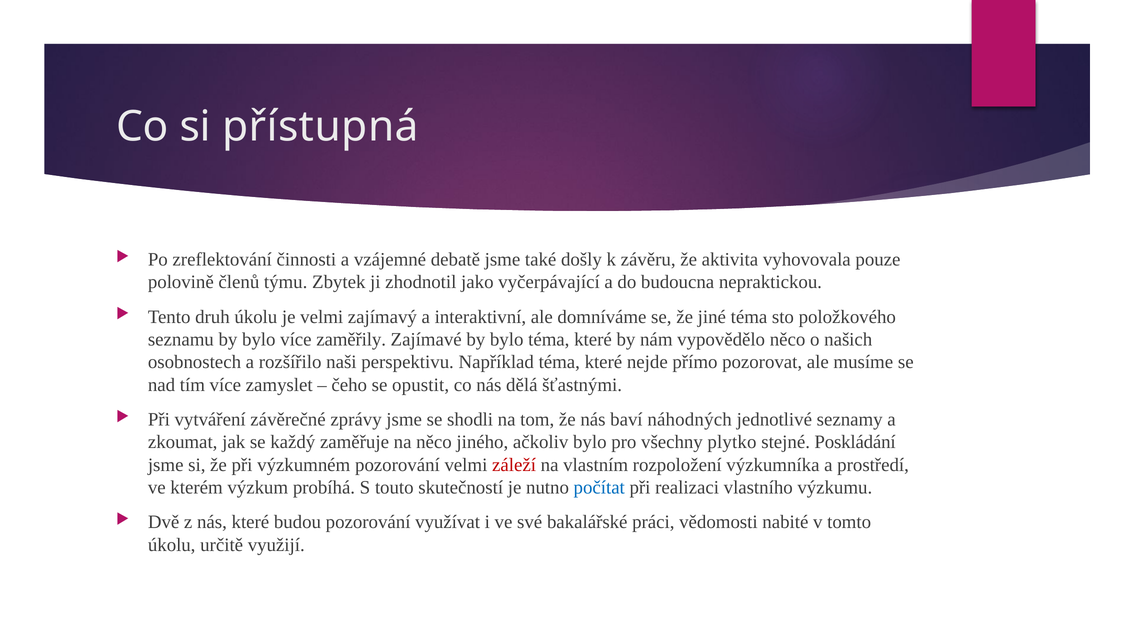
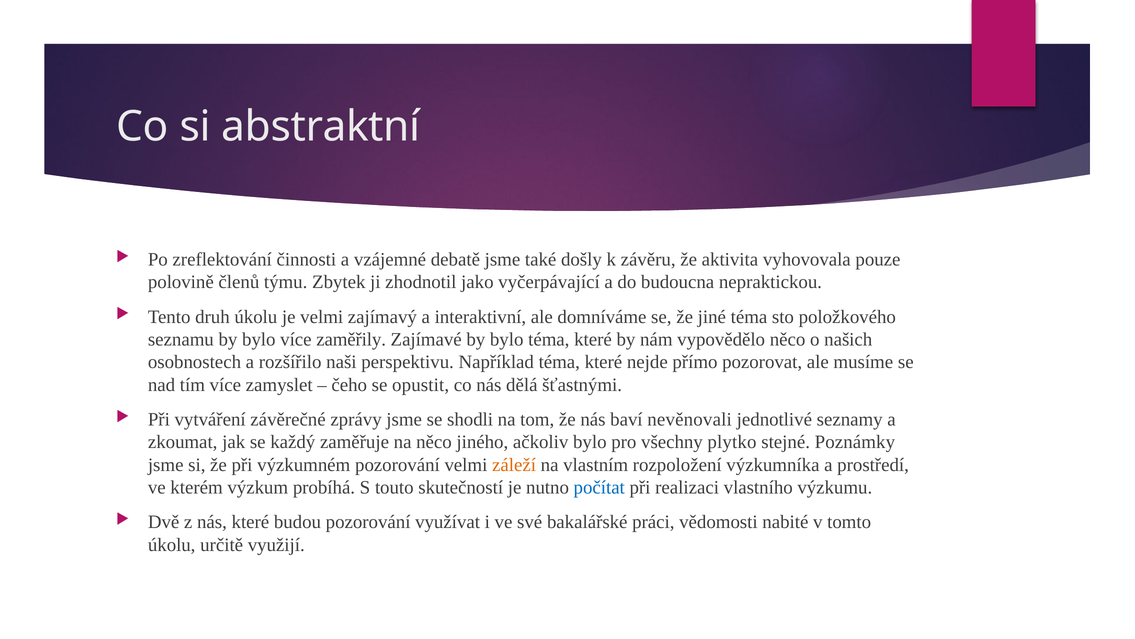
přístupná: přístupná -> abstraktní
náhodných: náhodných -> nevěnovali
Poskládání: Poskládání -> Poznámky
záleží colour: red -> orange
